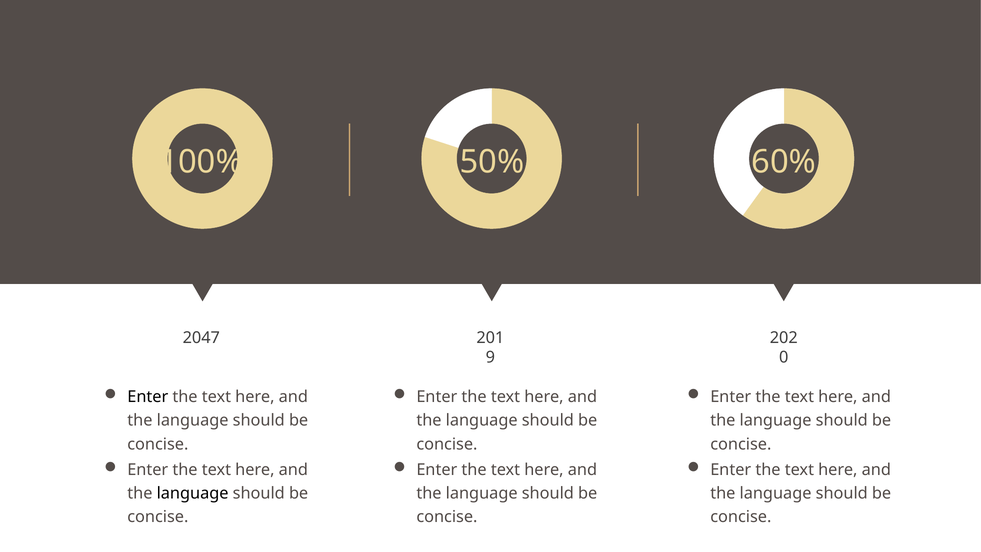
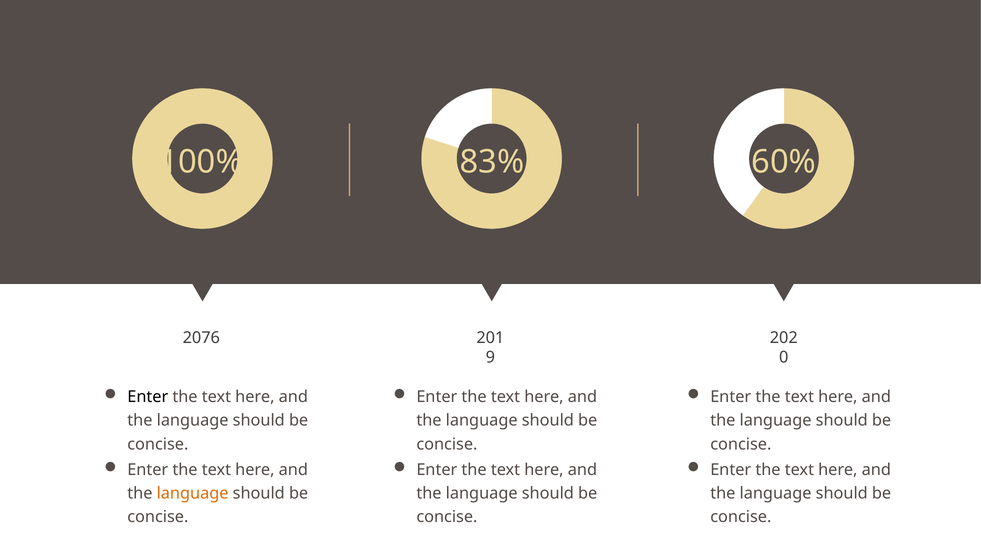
50%: 50% -> 83%
2047: 2047 -> 2076
language at (193, 493) colour: black -> orange
